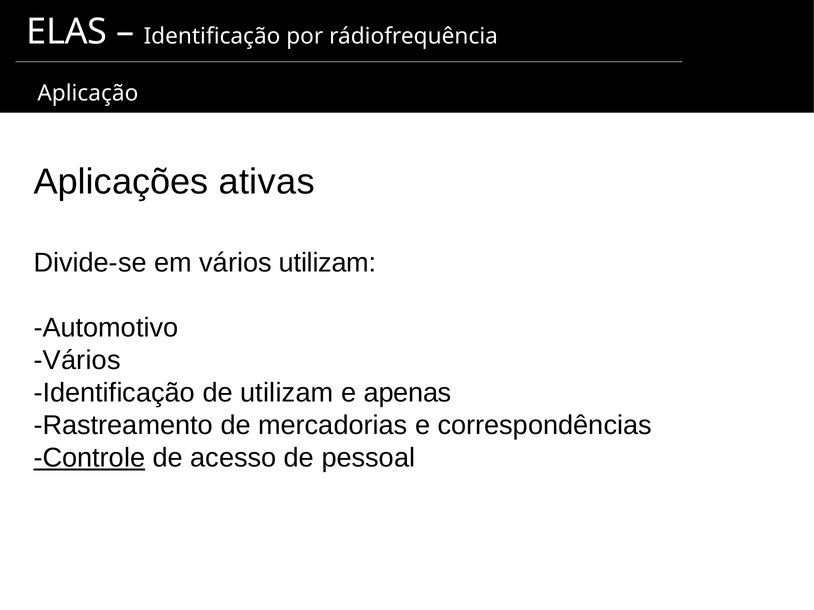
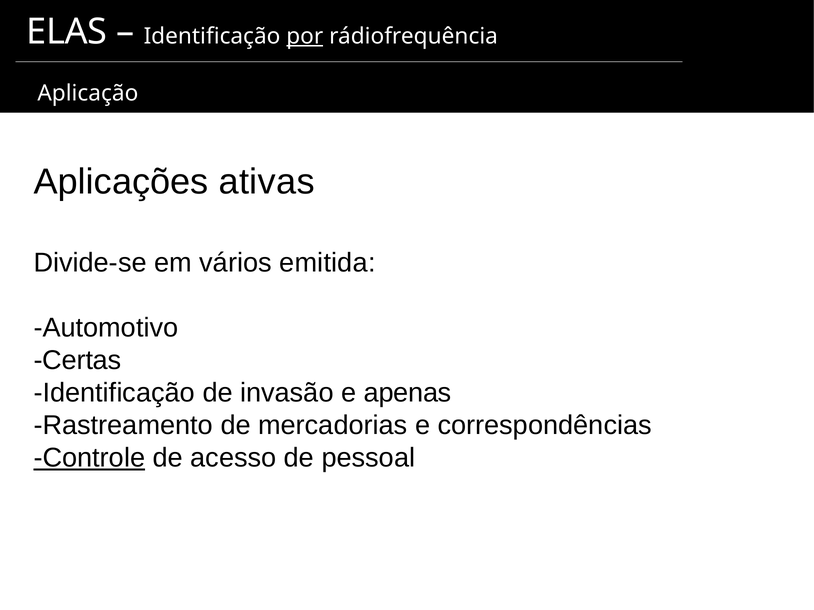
por underline: none -> present
vários utilizam: utilizam -> emitida
Vários at (77, 361): Vários -> Certas
de utilizam: utilizam -> invasão
